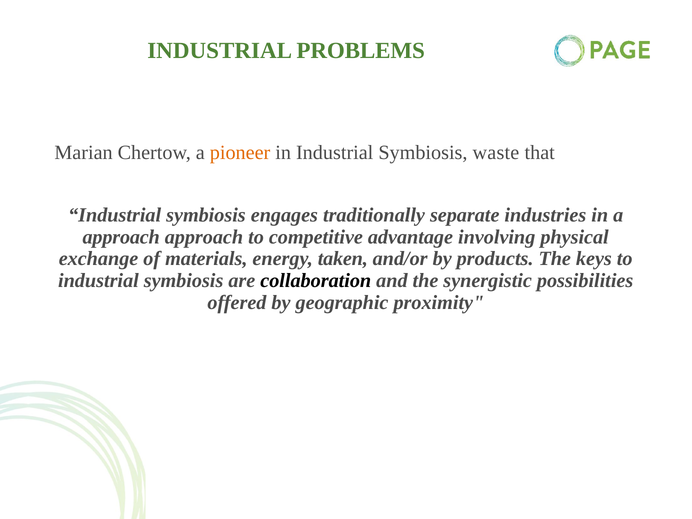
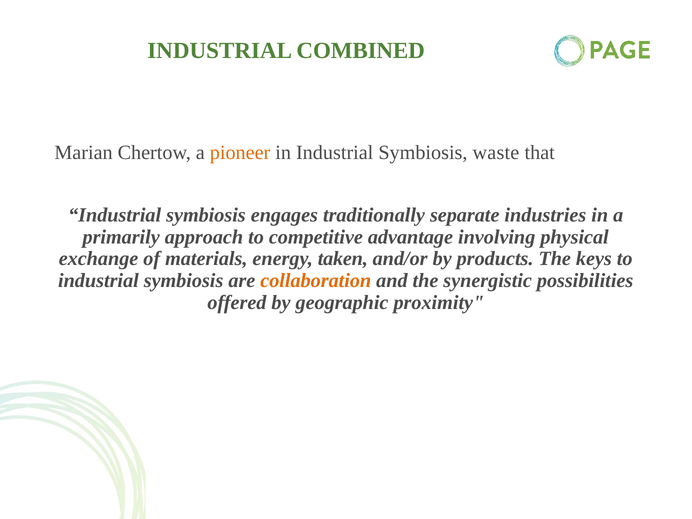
PROBLEMS: PROBLEMS -> COMBINED
approach at (121, 237): approach -> primarily
collaboration colour: black -> orange
